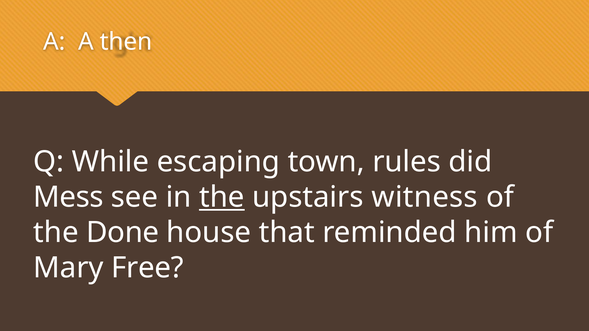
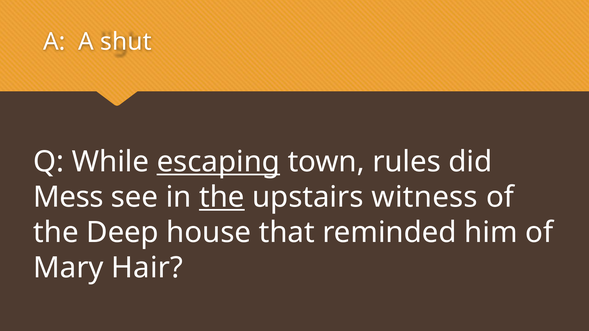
then: then -> shut
escaping underline: none -> present
Done: Done -> Deep
Free: Free -> Hair
